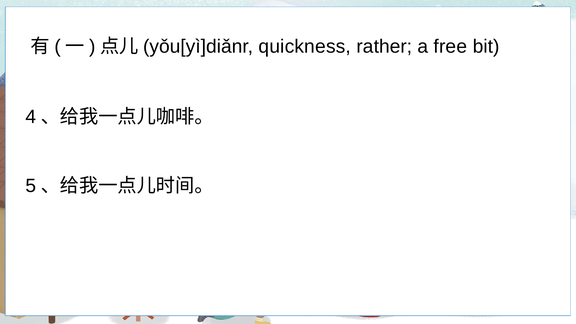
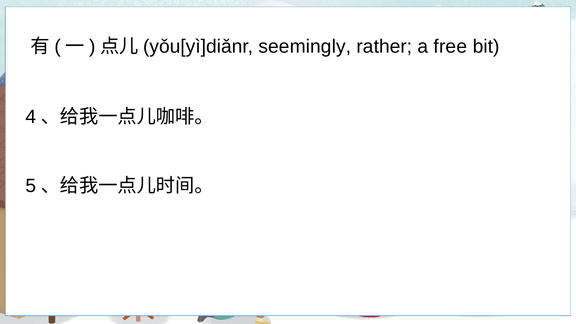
quickness: quickness -> seemingly
